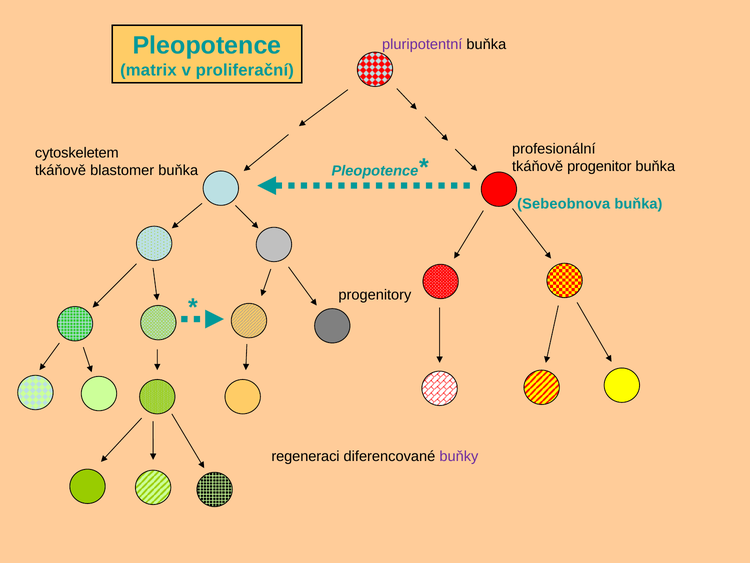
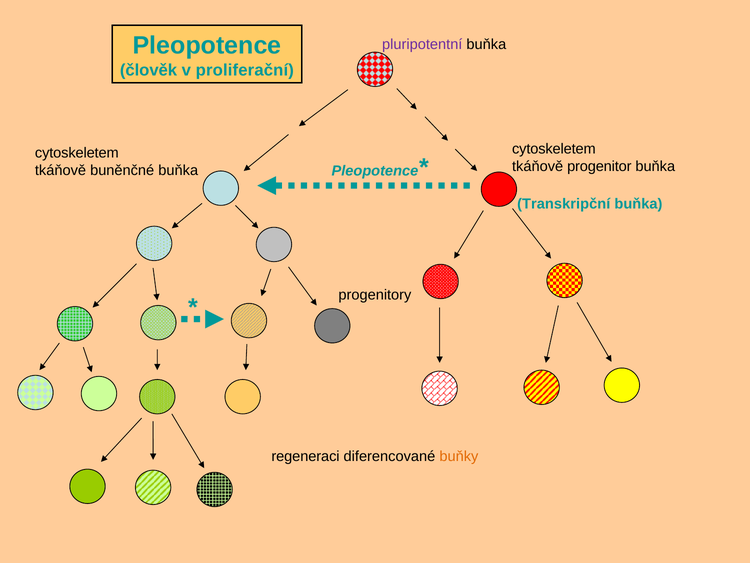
matrix: matrix -> člověk
profesionální at (554, 149): profesionální -> cytoskeletem
blastomer: blastomer -> buněnčné
Sebeobnova: Sebeobnova -> Transkripční
buňky colour: purple -> orange
